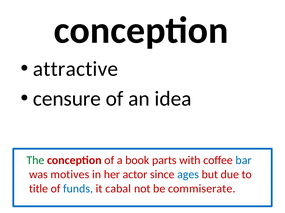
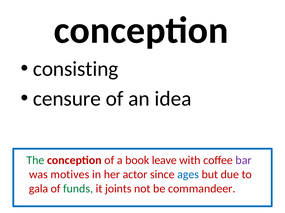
attractive: attractive -> consisting
parts: parts -> leave
bar colour: blue -> purple
title: title -> gala
funds colour: blue -> green
cabal: cabal -> joints
commiserate: commiserate -> commandeer
